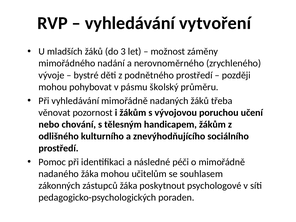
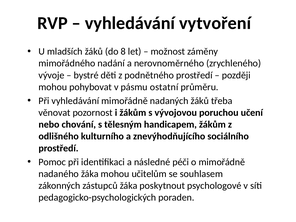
3: 3 -> 8
školský: školský -> ostatní
